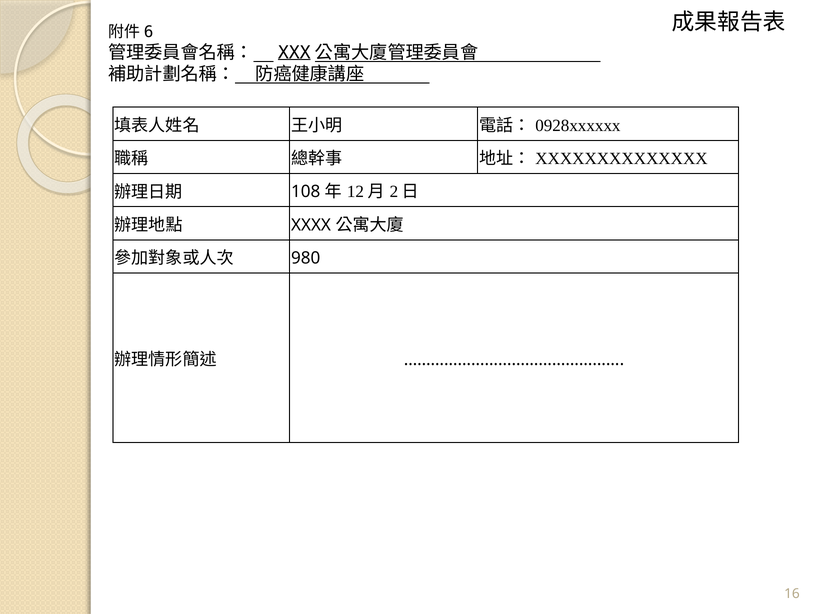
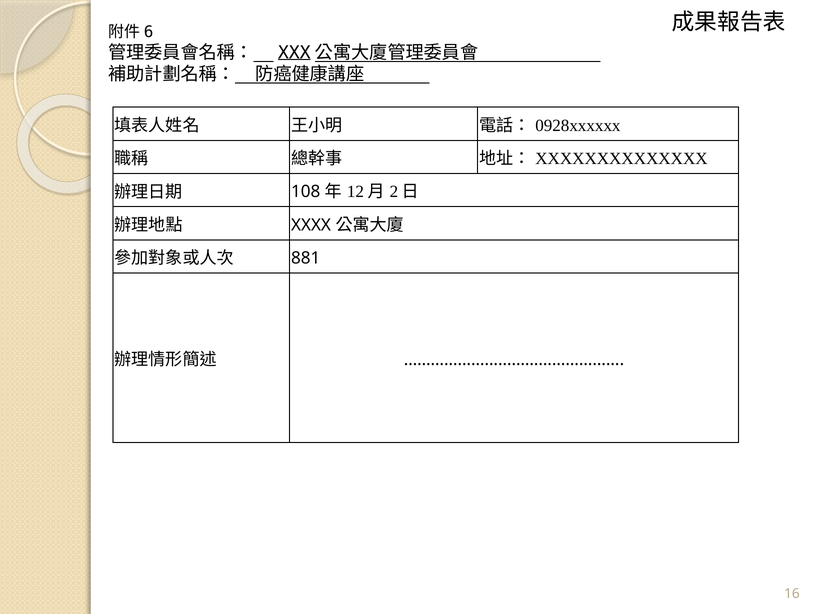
980: 980 -> 881
